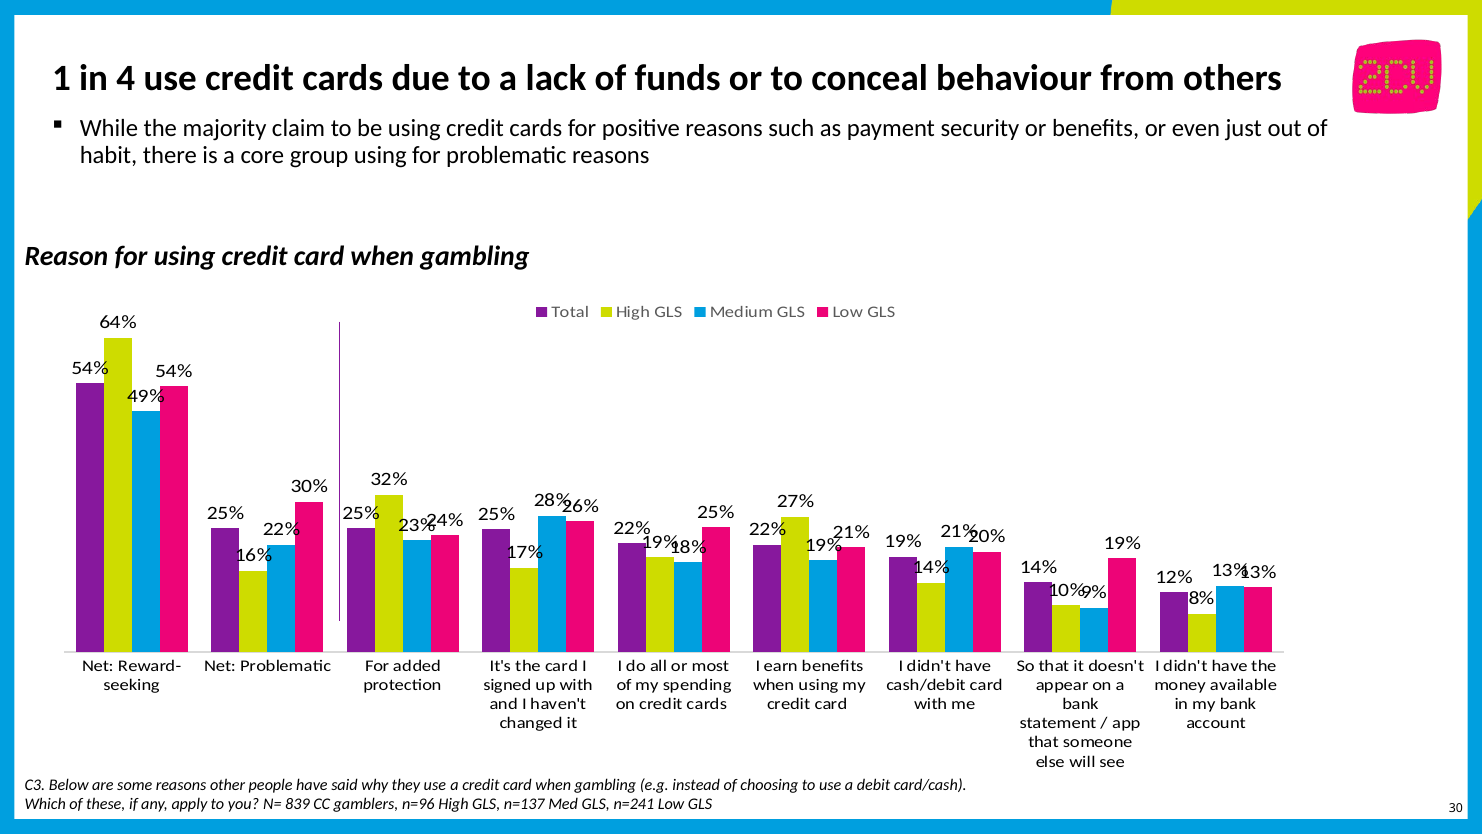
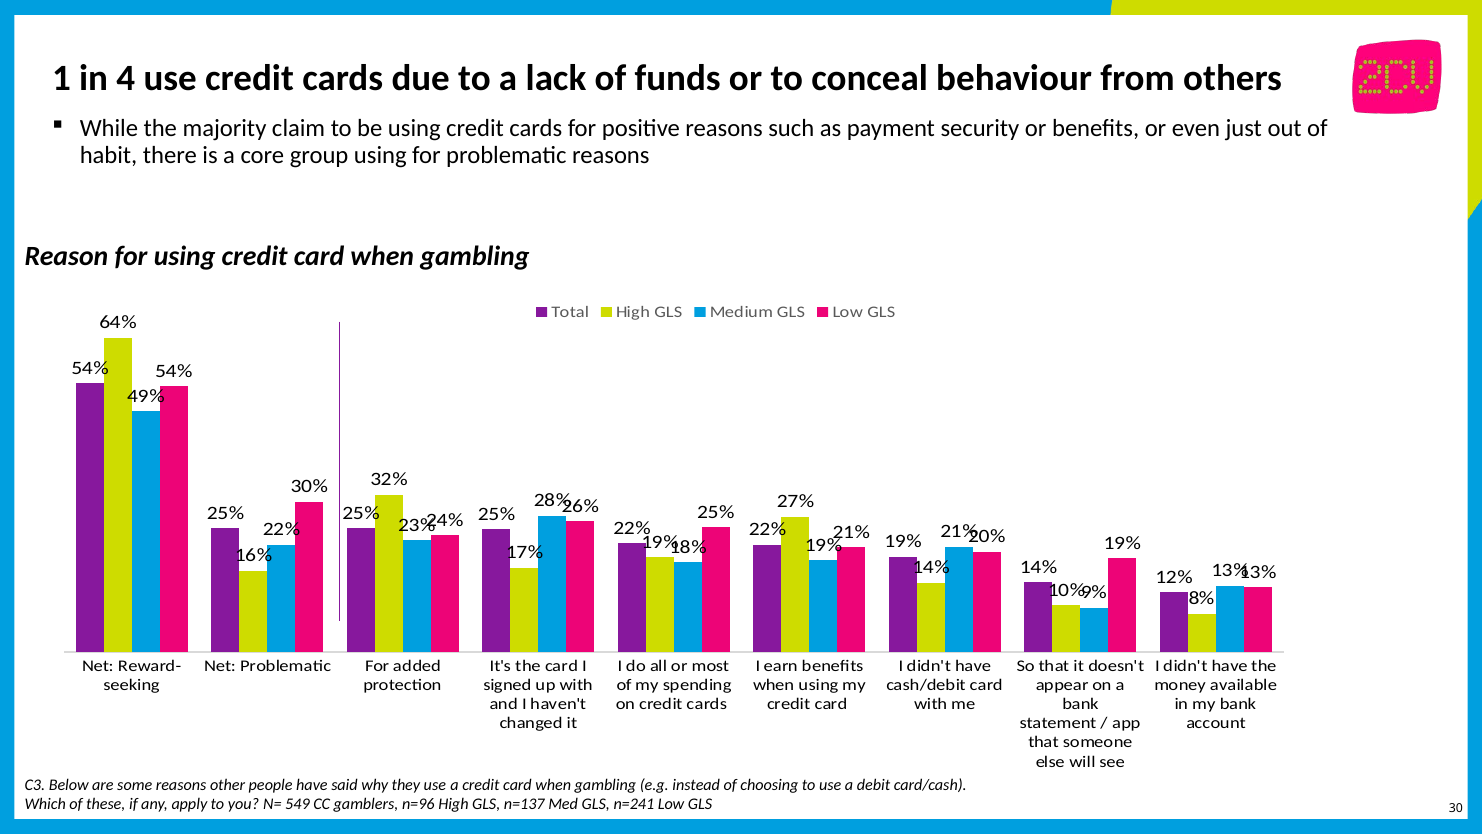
839: 839 -> 549
